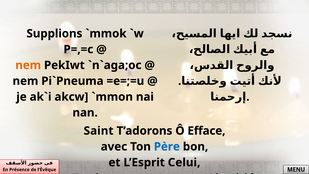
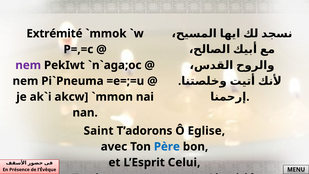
Supplions: Supplions -> Extrémité
nem at (28, 65) colour: orange -> purple
Efface: Efface -> Eglise
